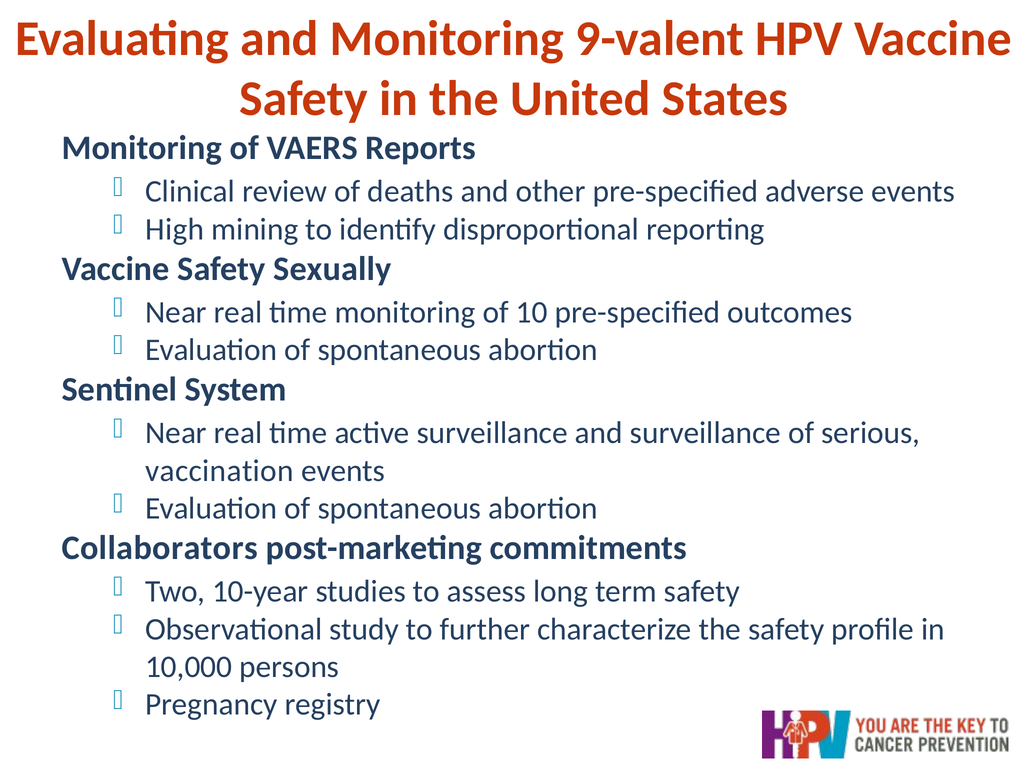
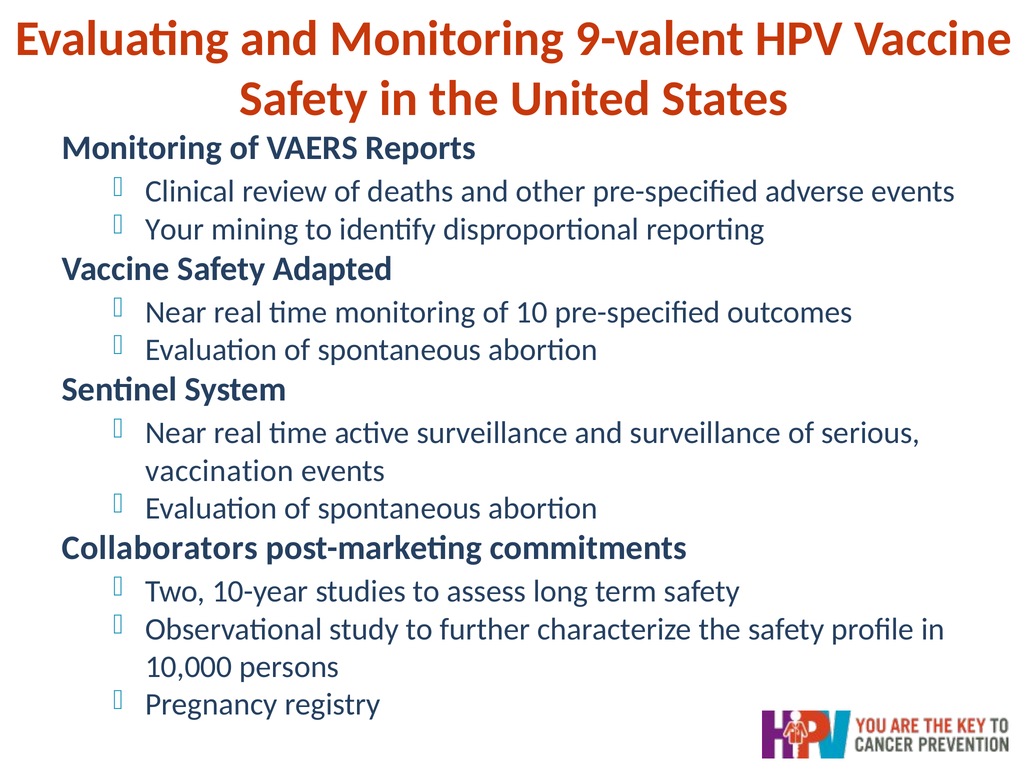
High: High -> Your
Sexually: Sexually -> Adapted
